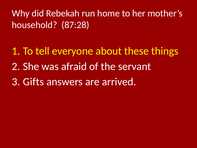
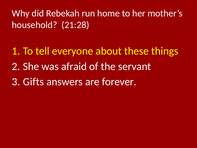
87:28: 87:28 -> 21:28
arrived: arrived -> forever
